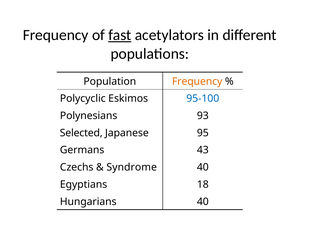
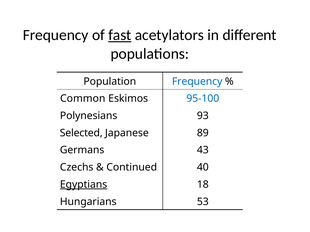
Frequency at (197, 82) colour: orange -> blue
Polycyclic: Polycyclic -> Common
95: 95 -> 89
Syndrome: Syndrome -> Continued
Egyptians underline: none -> present
Hungarians 40: 40 -> 53
